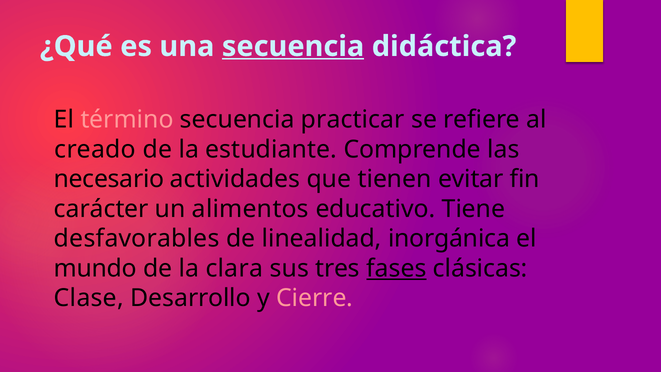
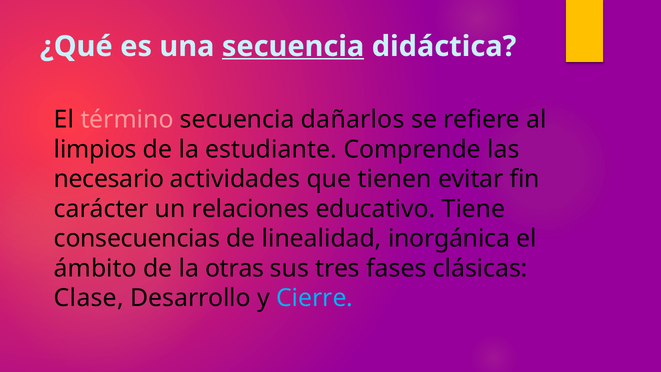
practicar: practicar -> dañarlos
creado: creado -> limpios
alimentos: alimentos -> relaciones
desfavorables: desfavorables -> consecuencias
mundo: mundo -> ámbito
clara: clara -> otras
fases underline: present -> none
Cierre colour: pink -> light blue
